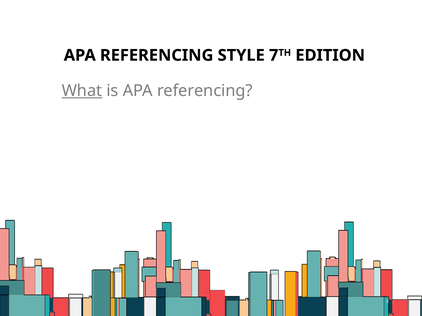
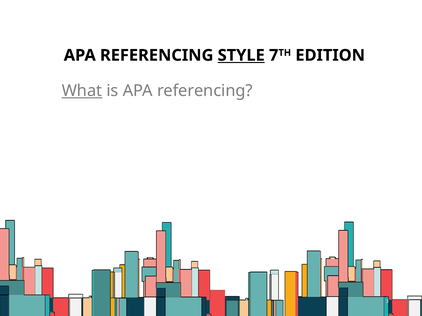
STYLE underline: none -> present
